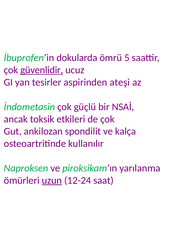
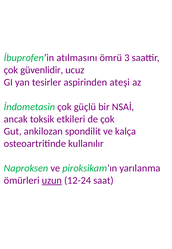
dokularda: dokularda -> atılmasını
5: 5 -> 3
güvenlidir underline: present -> none
